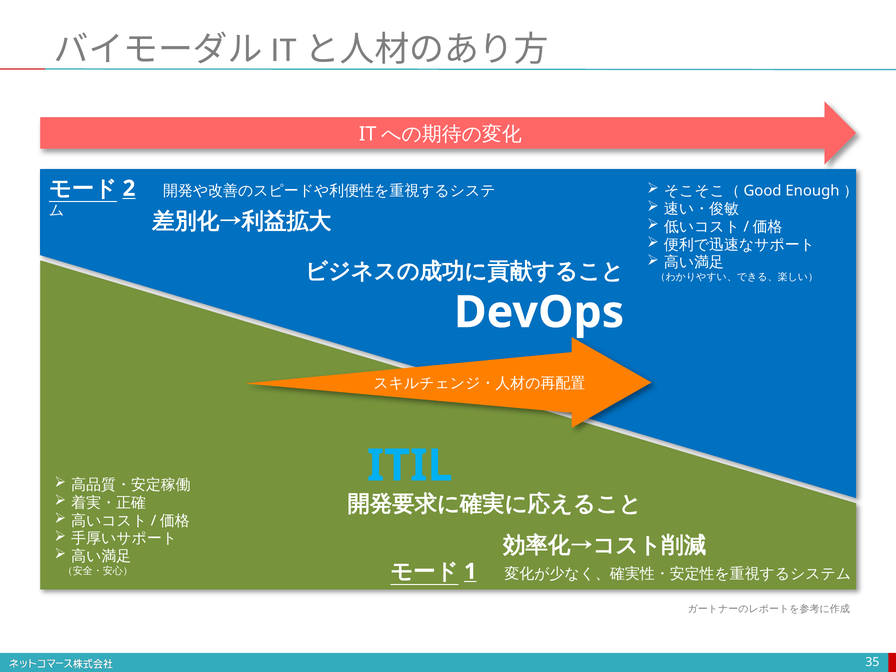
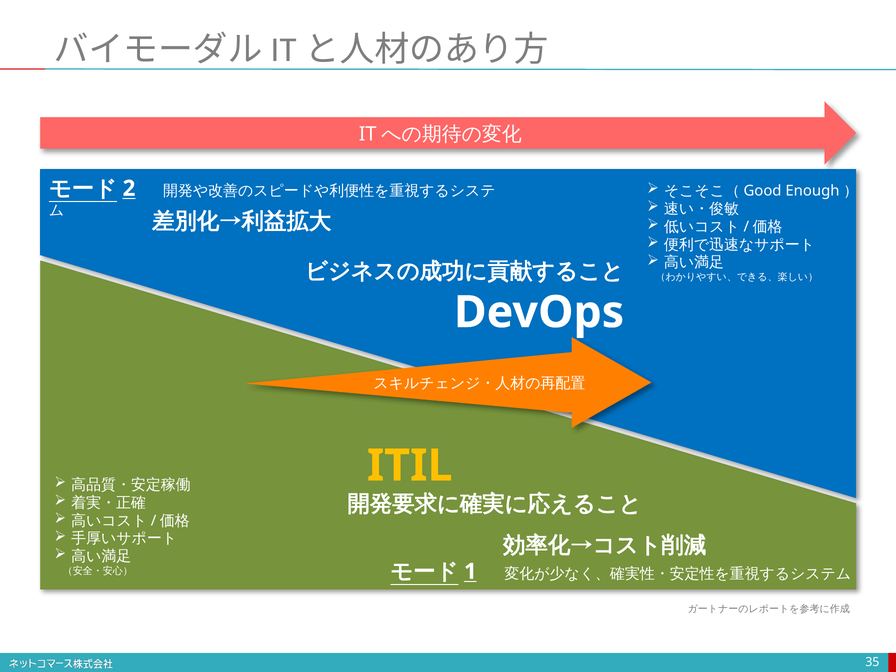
ITIL colour: light blue -> yellow
